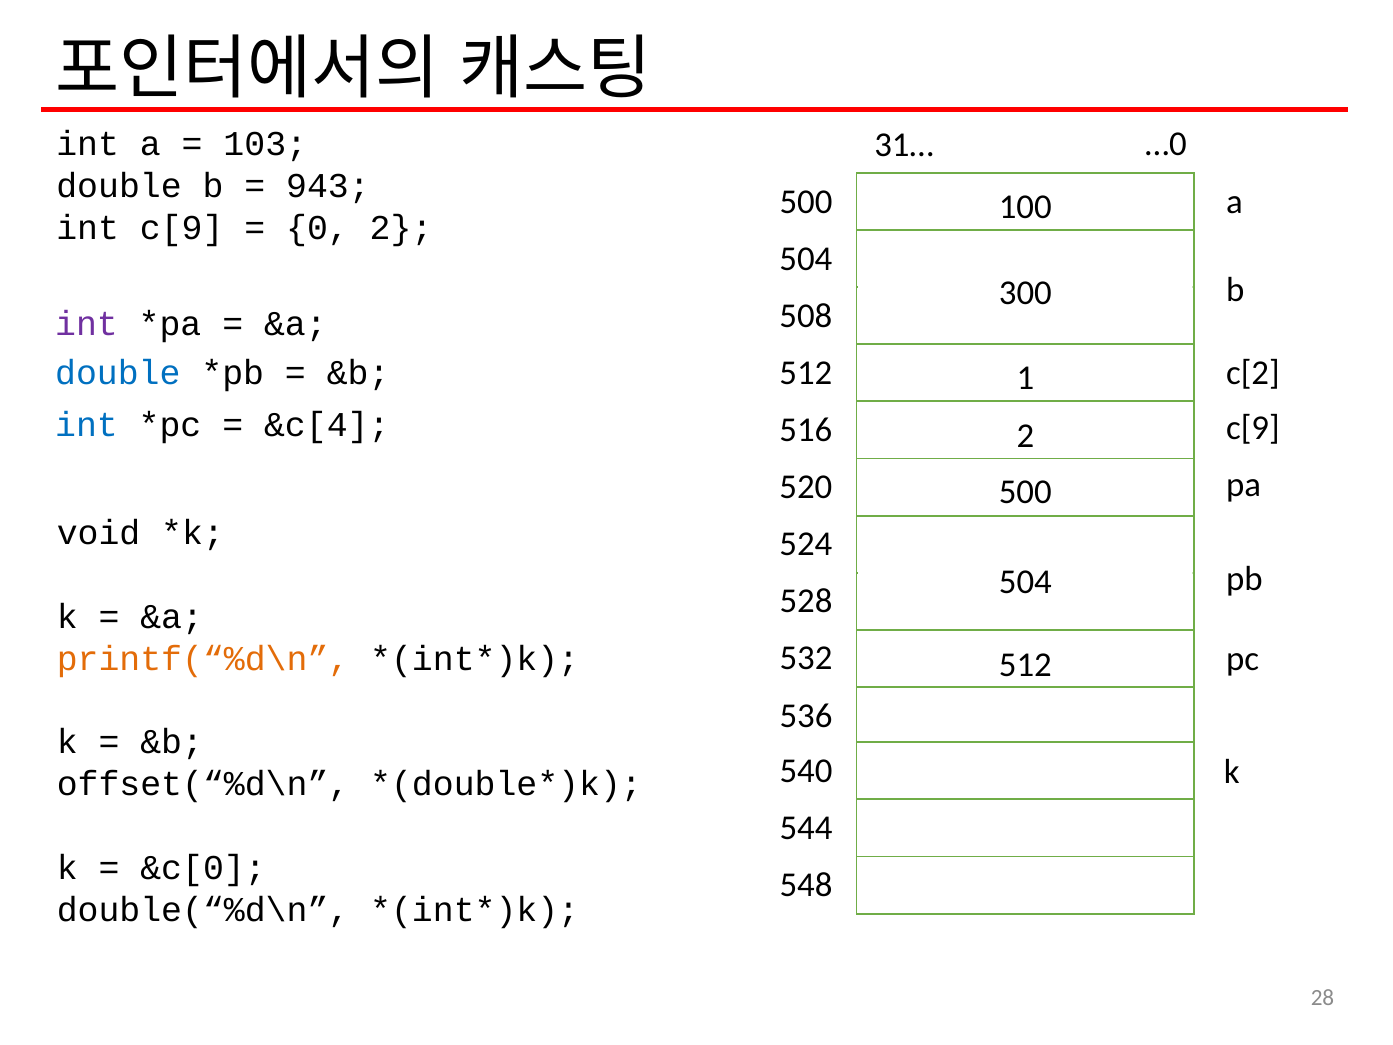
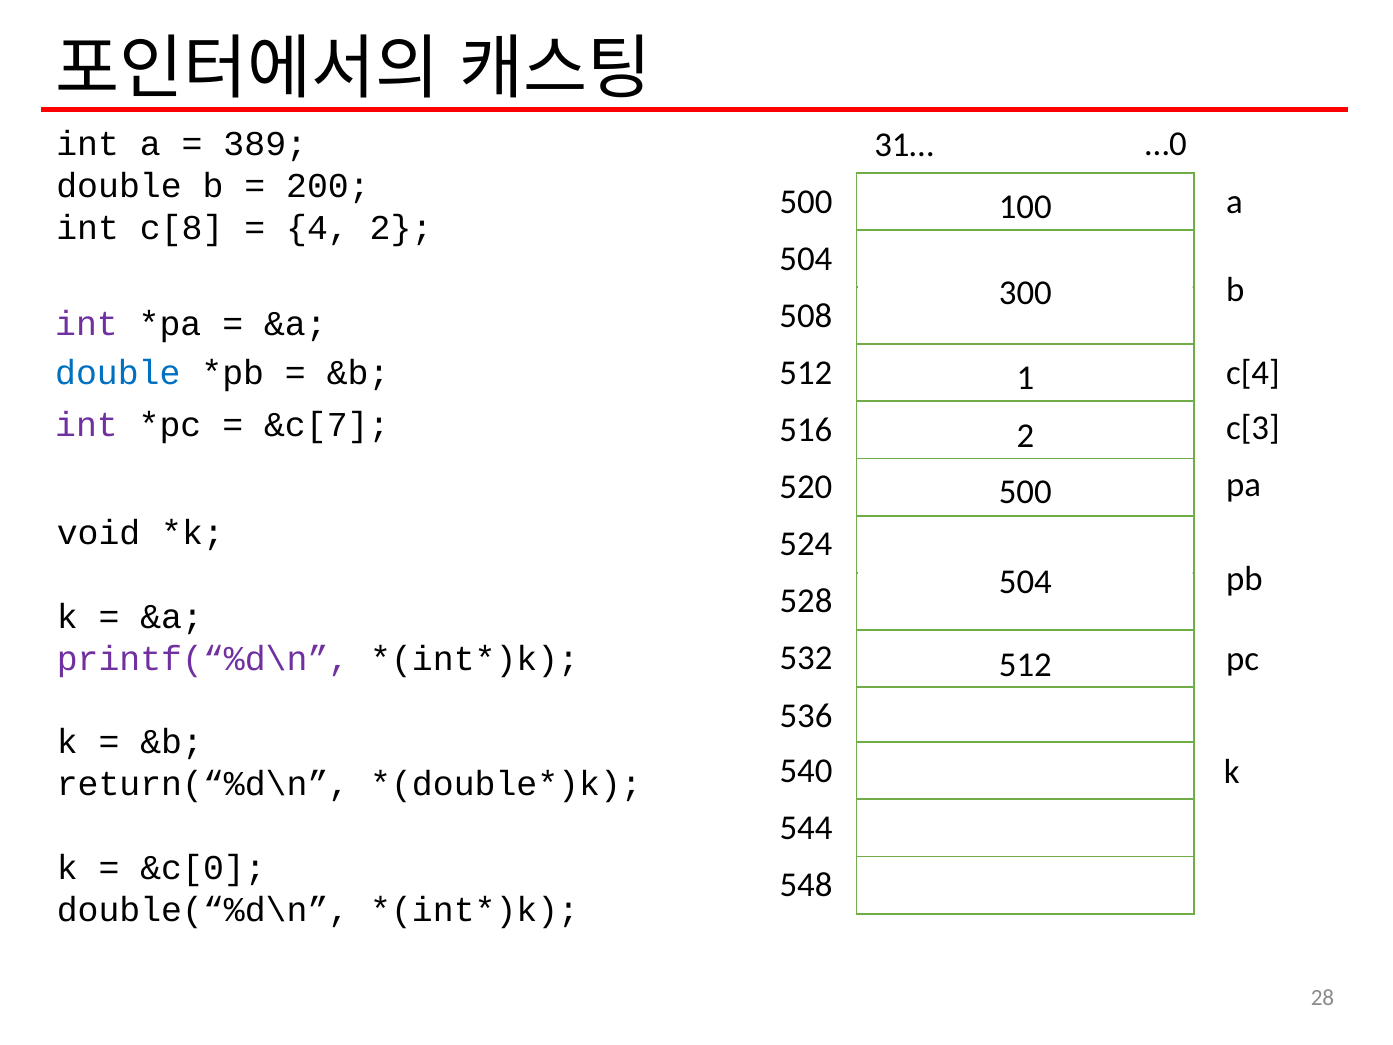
103: 103 -> 389
943: 943 -> 200
int c[9: c[9 -> c[8
0: 0 -> 4
c[2: c[2 -> c[4
int at (86, 425) colour: blue -> purple
&c[4: &c[4 -> &c[7
c[9 at (1253, 428): c[9 -> c[3
printf(“%d\n colour: orange -> purple
offset(“%d\n: offset(“%d\n -> return(“%d\n
